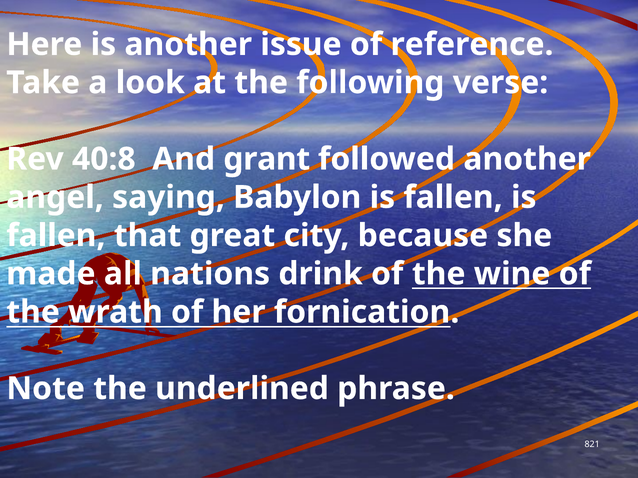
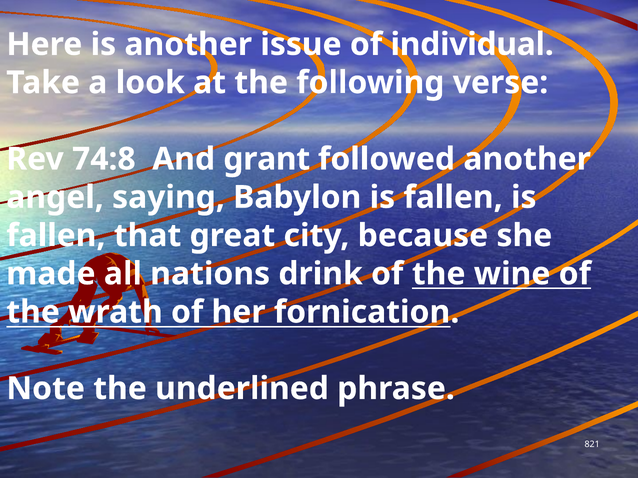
reference: reference -> individual
40:8: 40:8 -> 74:8
